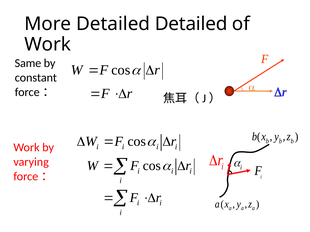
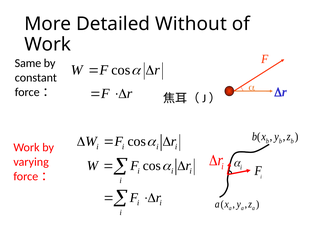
Detailed Detailed: Detailed -> Without
